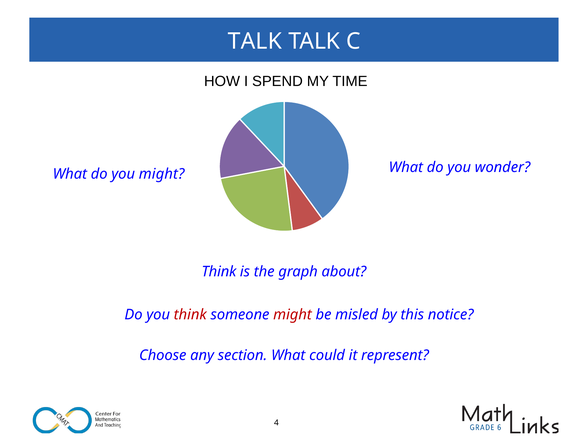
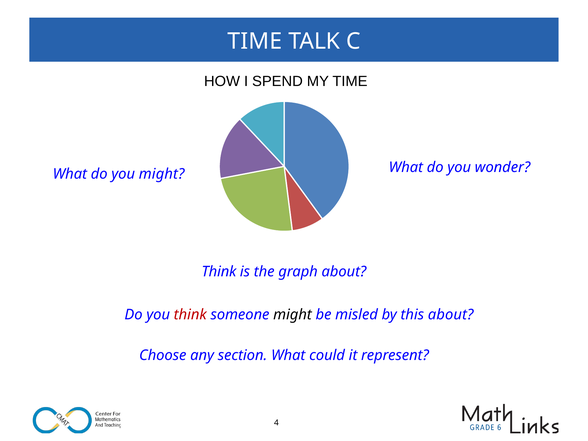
TALK at (255, 41): TALK -> TIME
might at (293, 315) colour: red -> black
this notice: notice -> about
